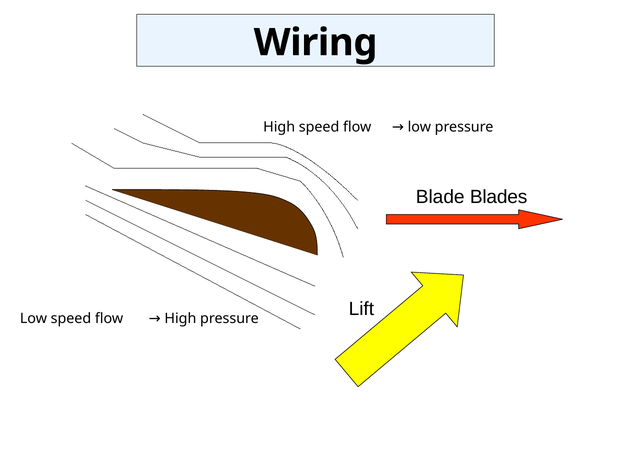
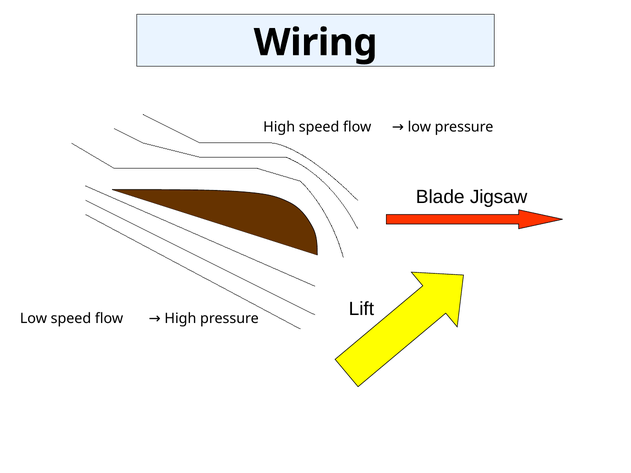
Blades: Blades -> Jigsaw
